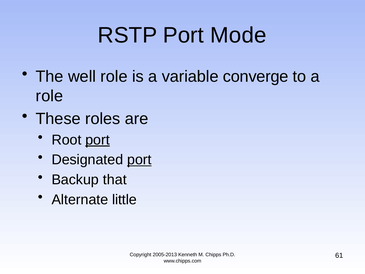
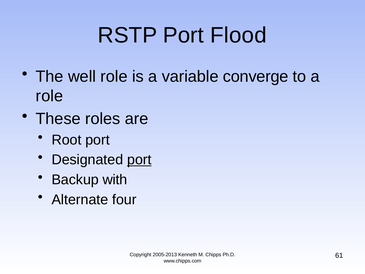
Mode: Mode -> Flood
port at (98, 140) underline: present -> none
that: that -> with
little: little -> four
